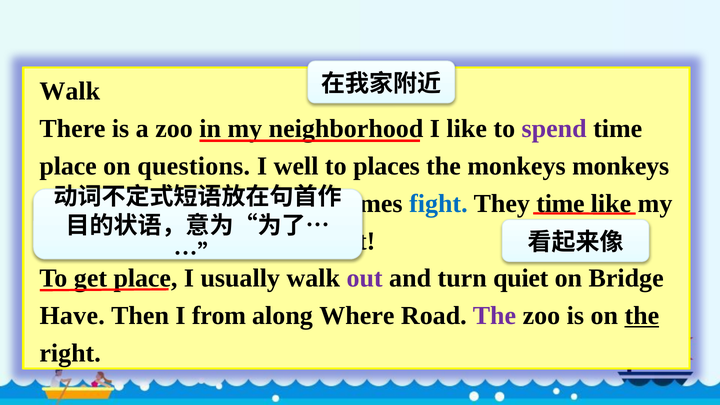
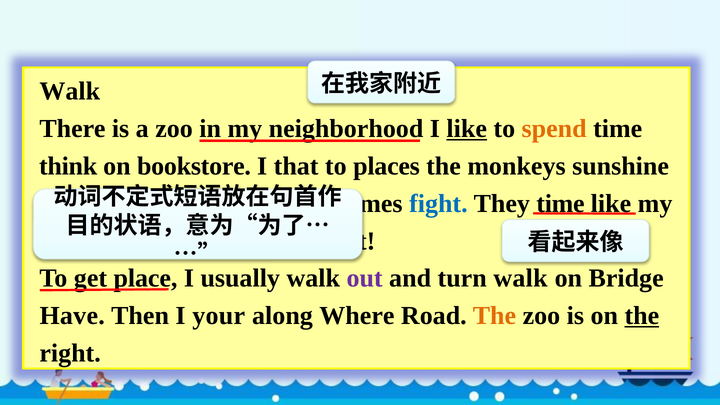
like at (467, 129) underline: none -> present
spend colour: purple -> orange
place at (68, 166): place -> think
questions: questions -> bookstore
well: well -> that
monkeys monkeys: monkeys -> sunshine
turn quiet: quiet -> walk
from: from -> your
The at (494, 316) colour: purple -> orange
